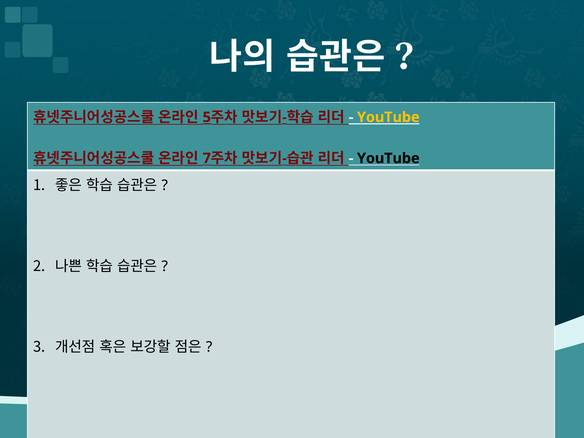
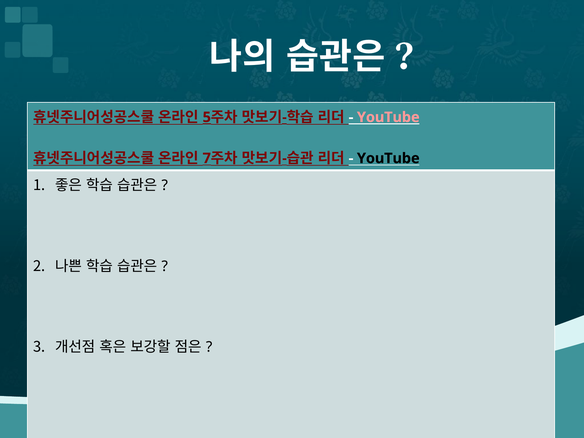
YouTube at (388, 117) colour: yellow -> pink
